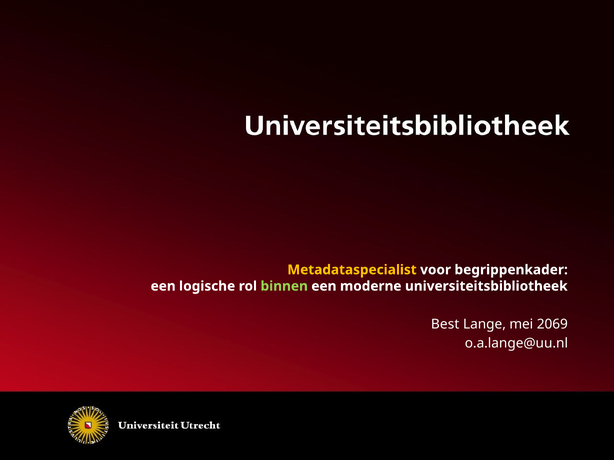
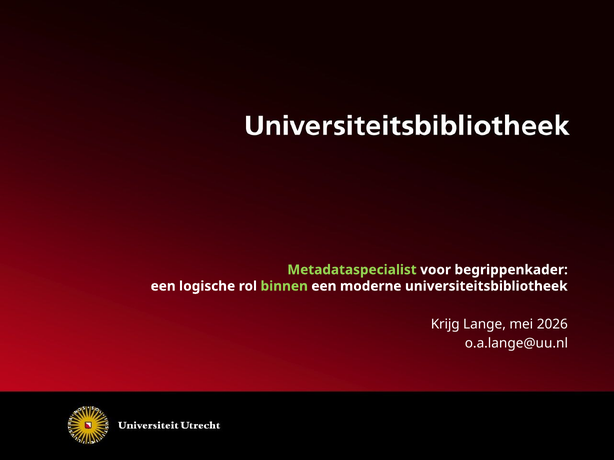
Metadataspecialist colour: yellow -> light green
Best: Best -> Krijg
2069: 2069 -> 2026
